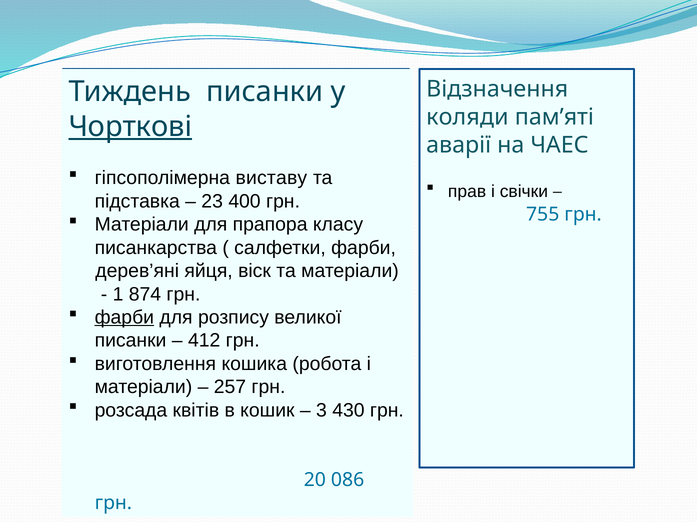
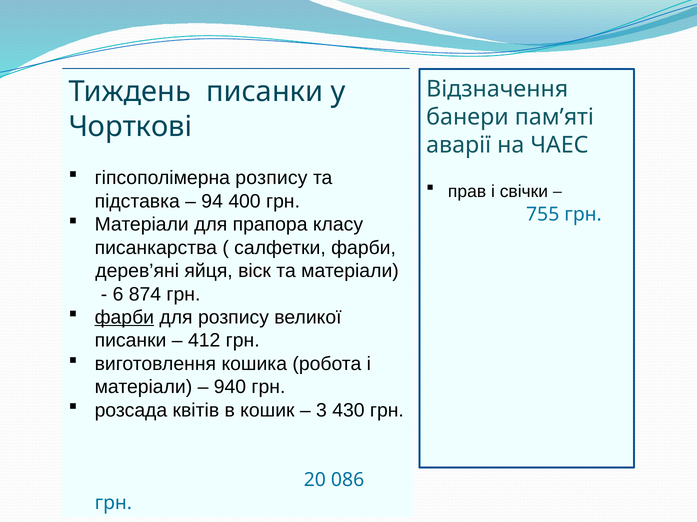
коляди: коляди -> банери
Чорткові underline: present -> none
гіпсополімерна виставу: виставу -> розпису
23: 23 -> 94
1: 1 -> 6
257: 257 -> 940
